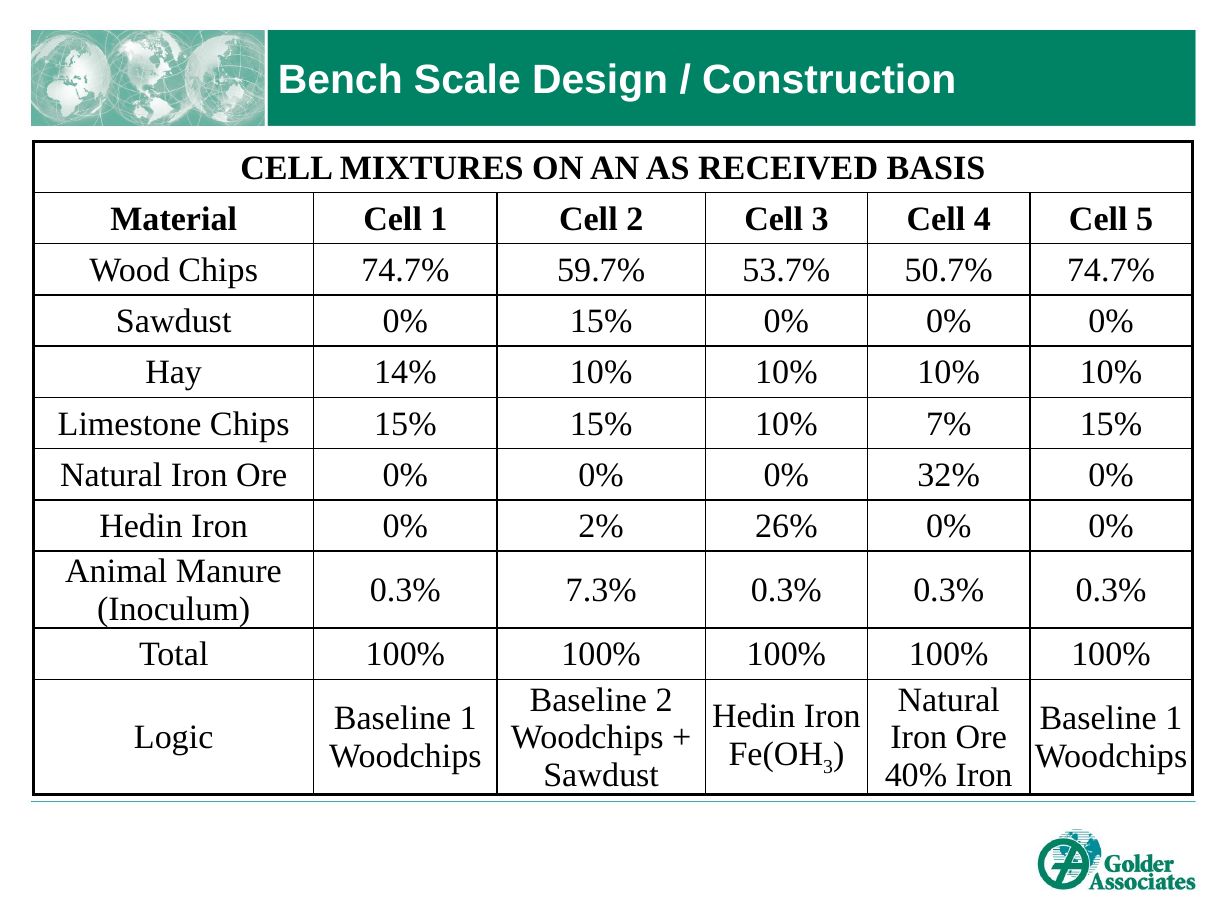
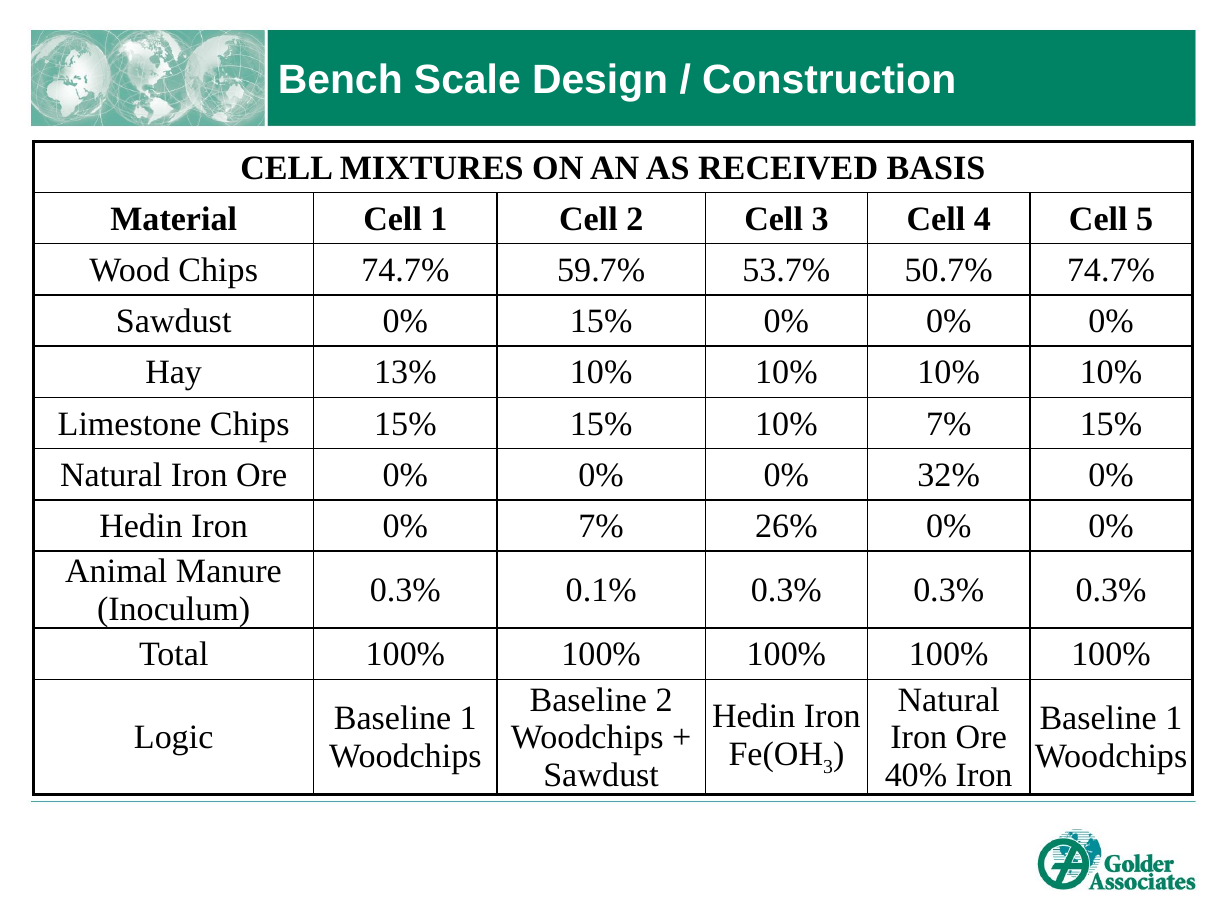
14%: 14% -> 13%
0% 2%: 2% -> 7%
7.3%: 7.3% -> 0.1%
